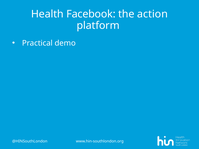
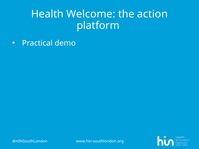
Facebook: Facebook -> Welcome
